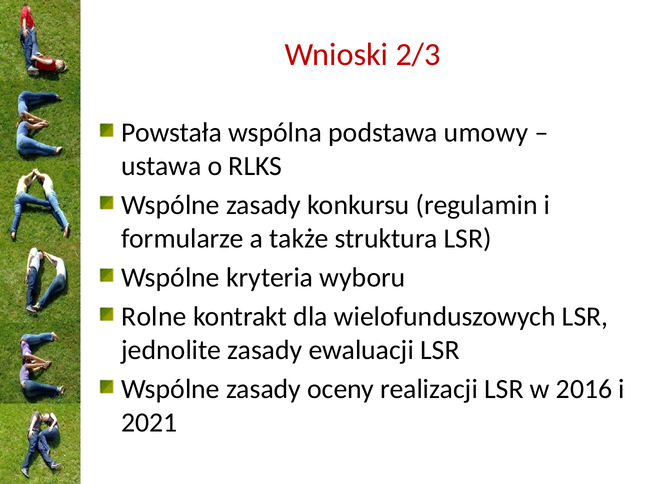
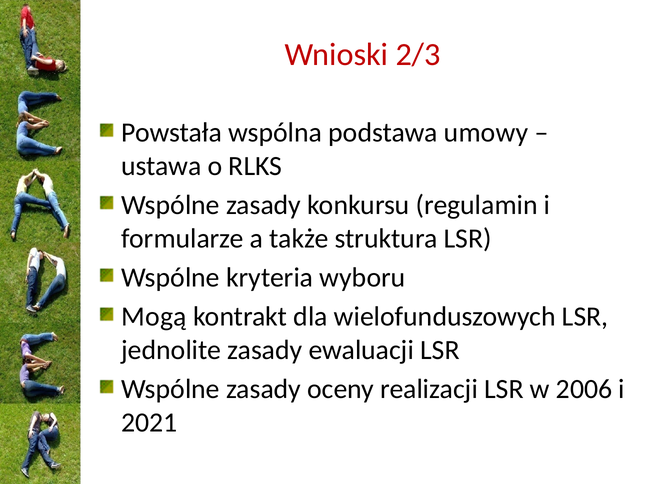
Rolne: Rolne -> Mogą
2016: 2016 -> 2006
